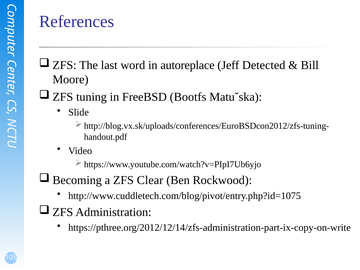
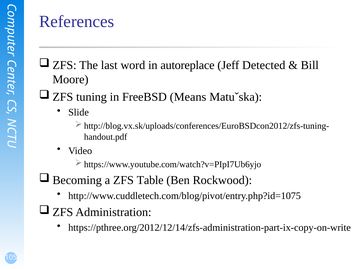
Bootfs: Bootfs -> Means
Clear: Clear -> Table
